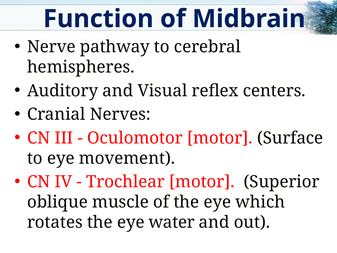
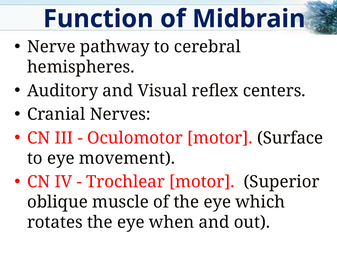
water: water -> when
